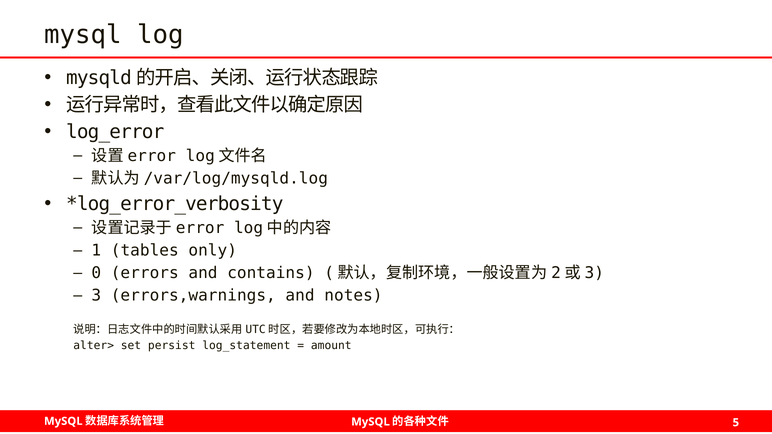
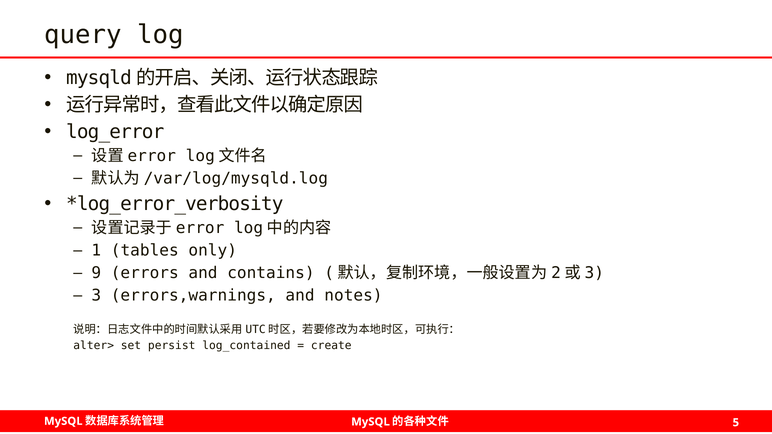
mysql at (83, 35): mysql -> query
0: 0 -> 9
log_statement: log_statement -> log_contained
amount: amount -> create
